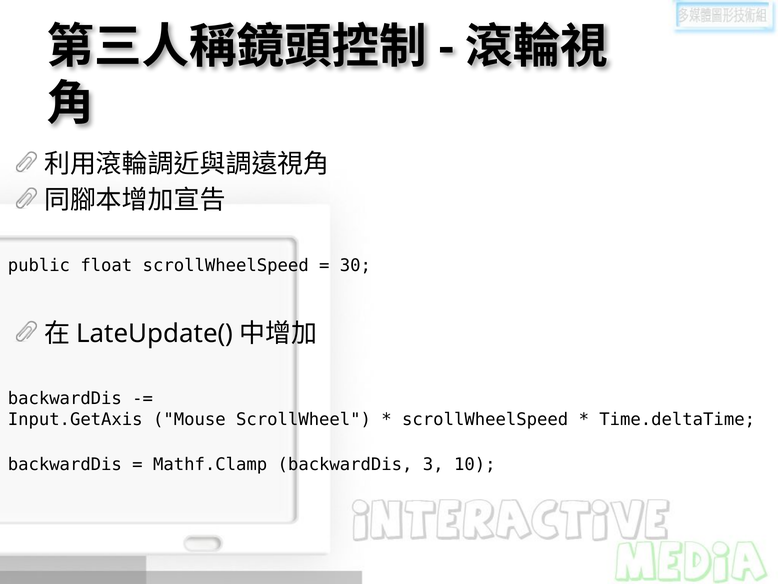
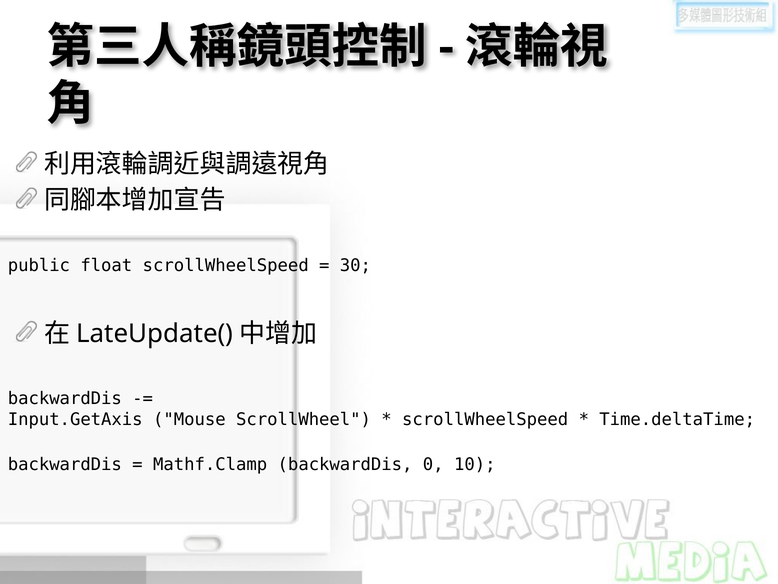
3: 3 -> 0
